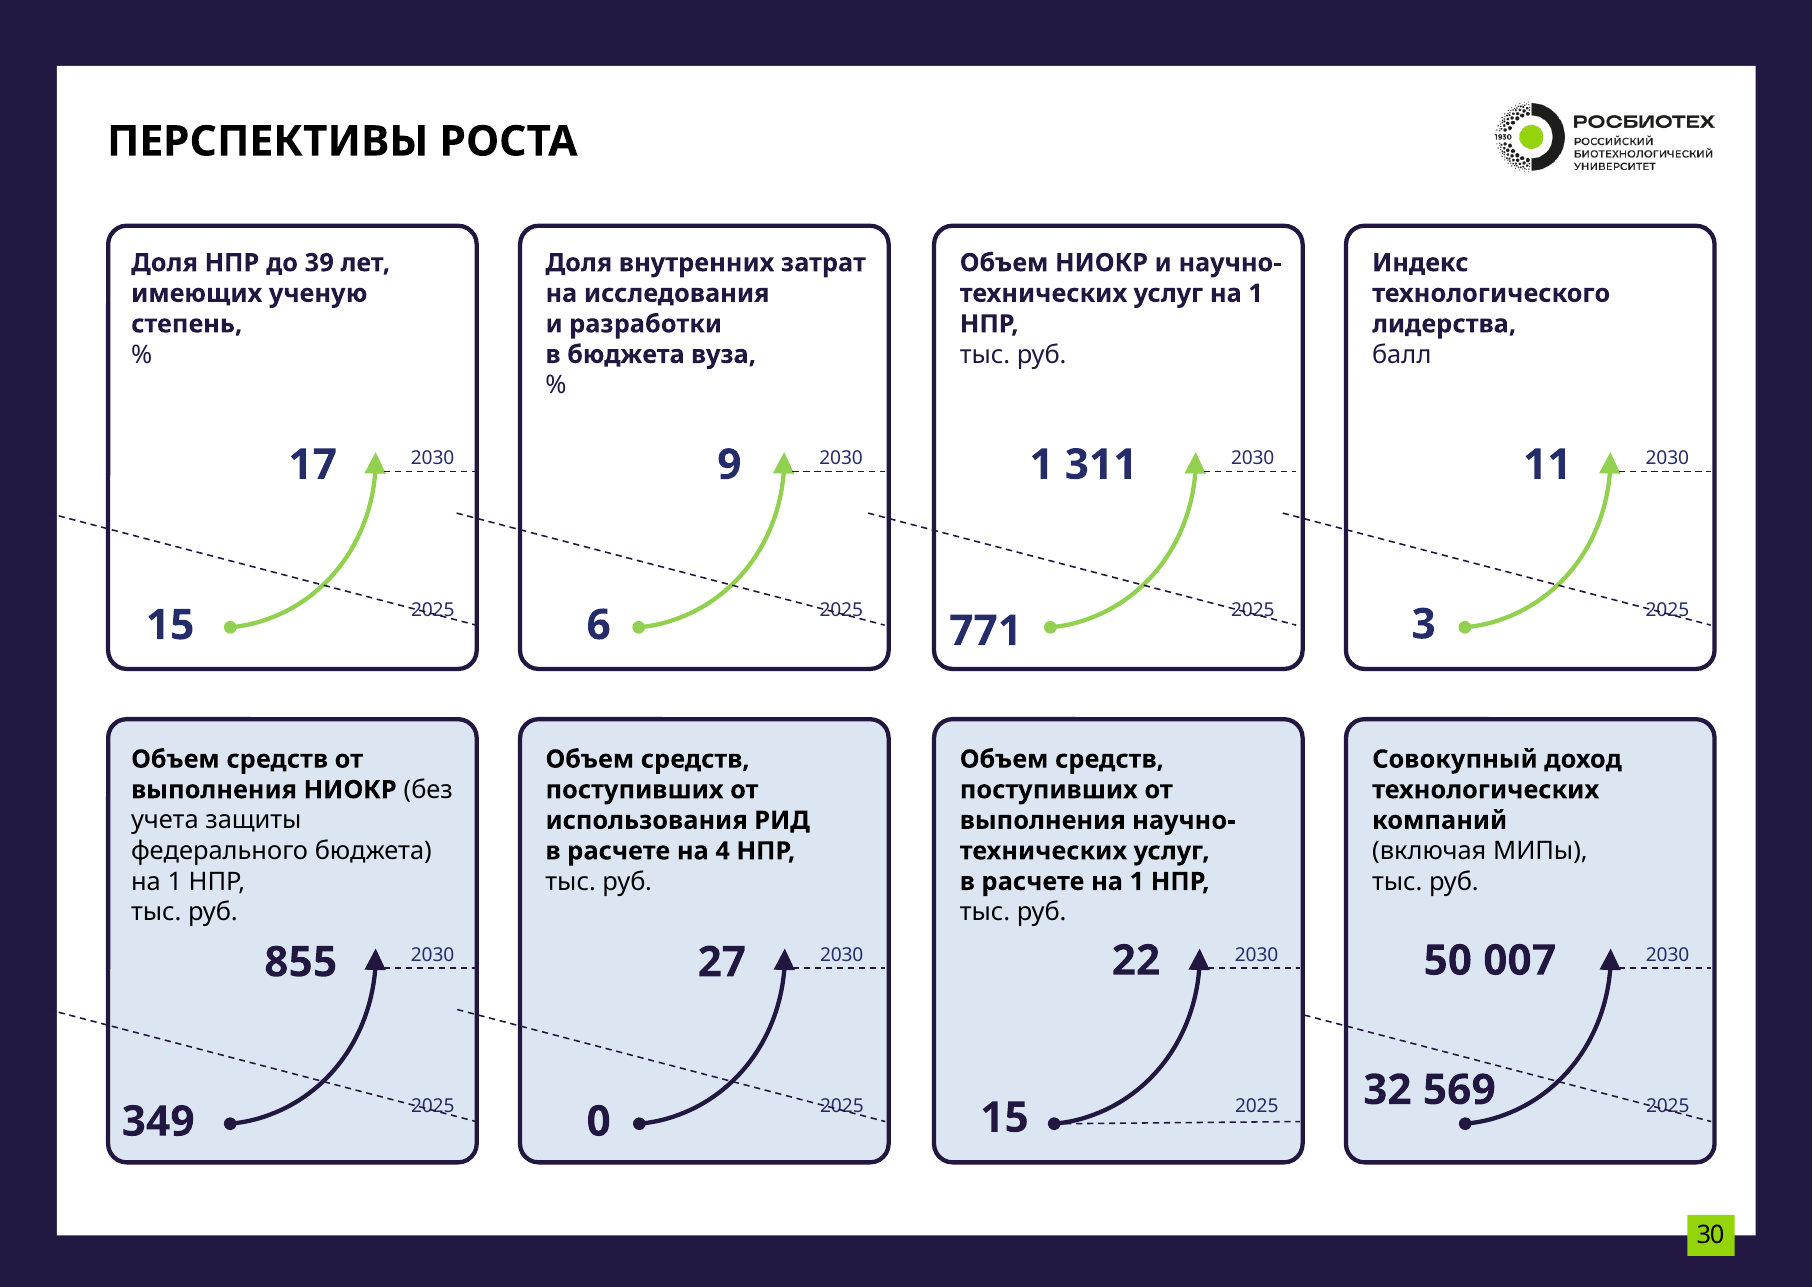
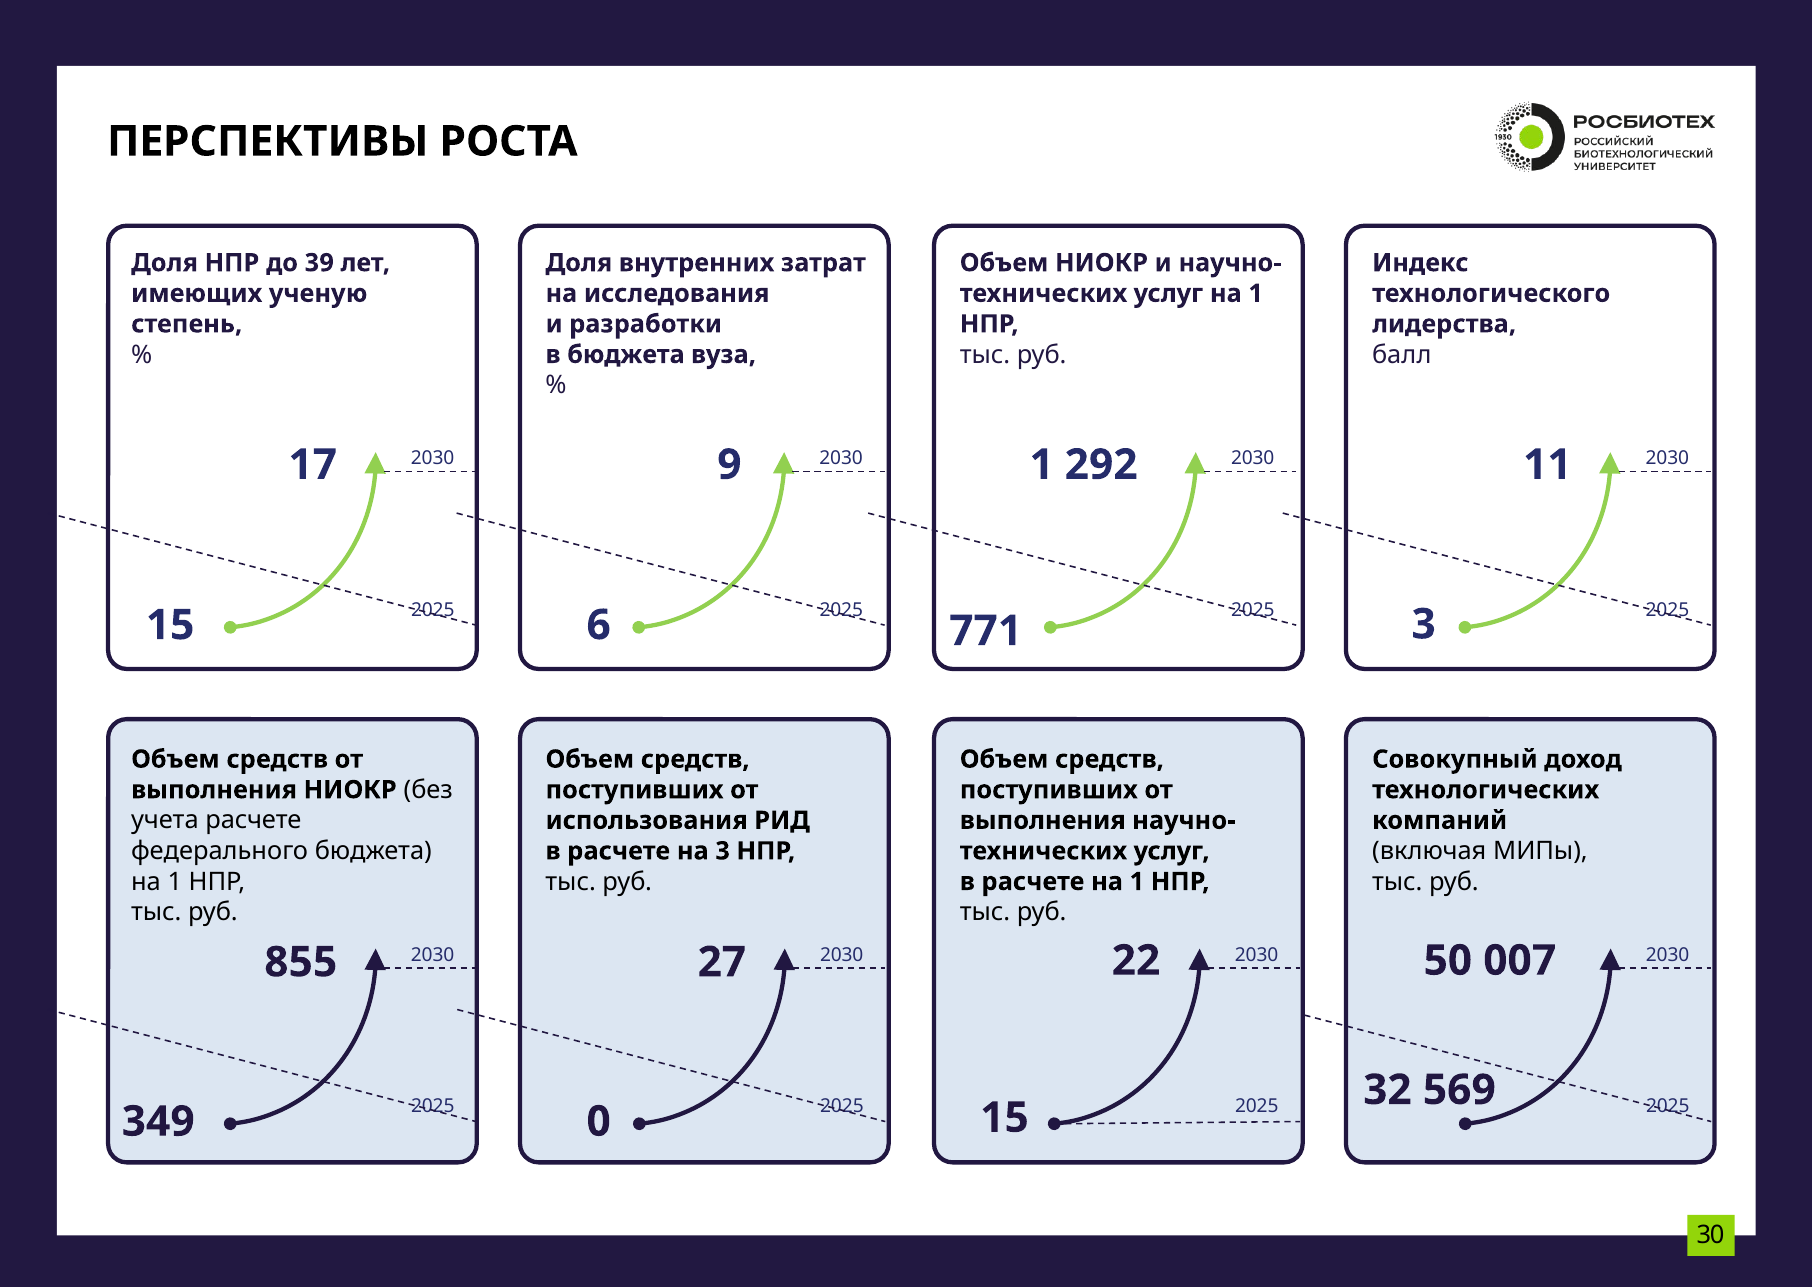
311: 311 -> 292
учета защиты: защиты -> расчете
на 4: 4 -> 3
